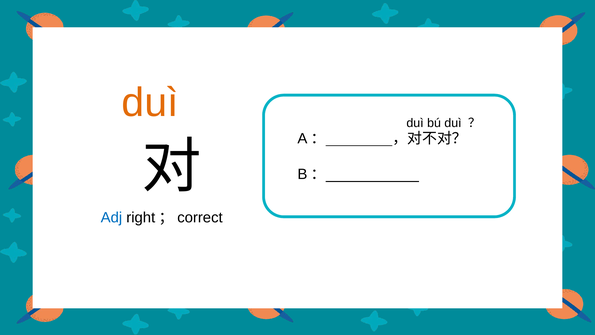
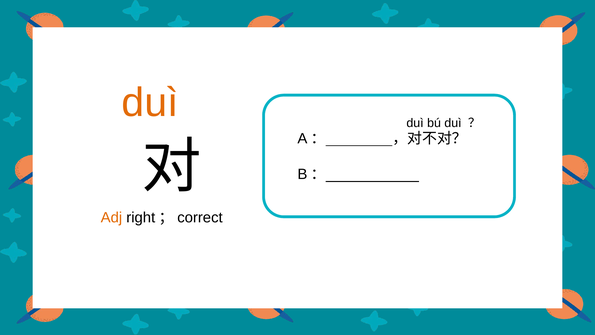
Adj colour: blue -> orange
